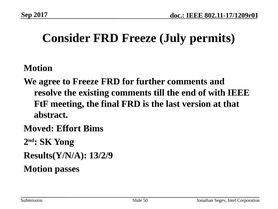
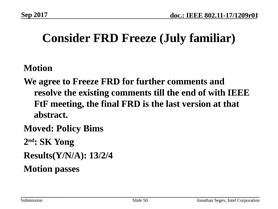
permits: permits -> familiar
Effort: Effort -> Policy
13/2/9: 13/2/9 -> 13/2/4
